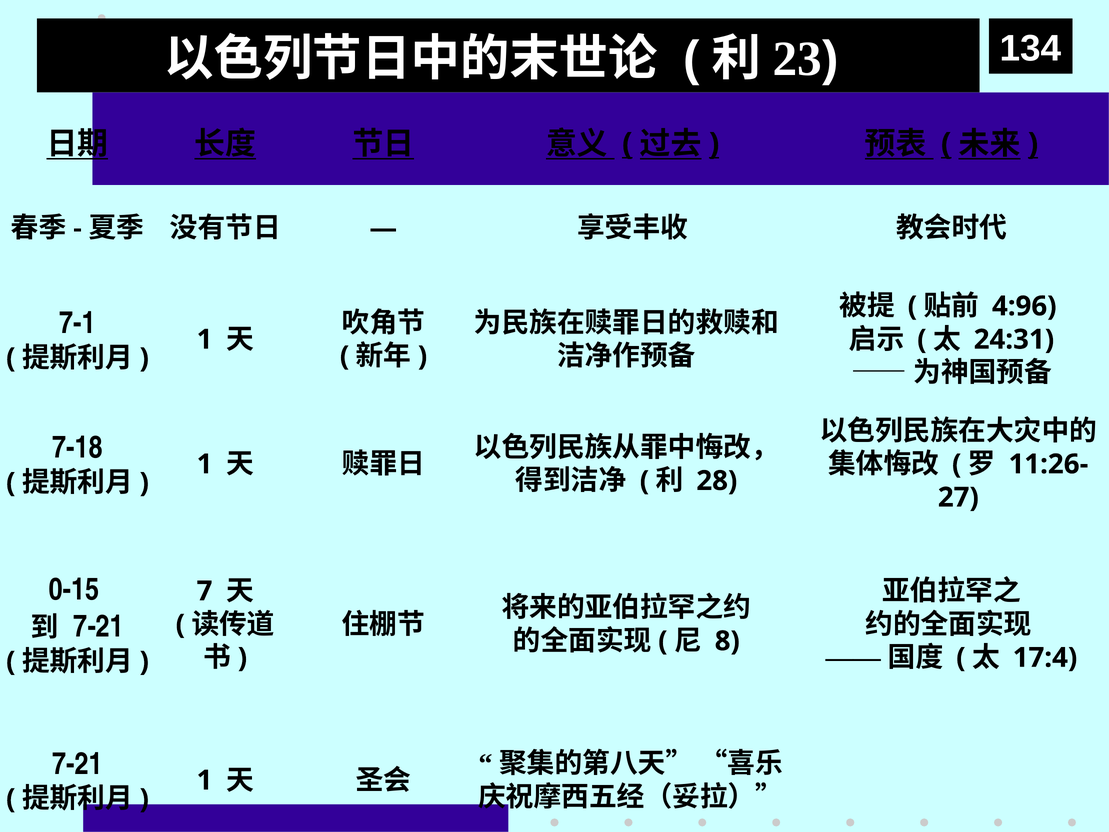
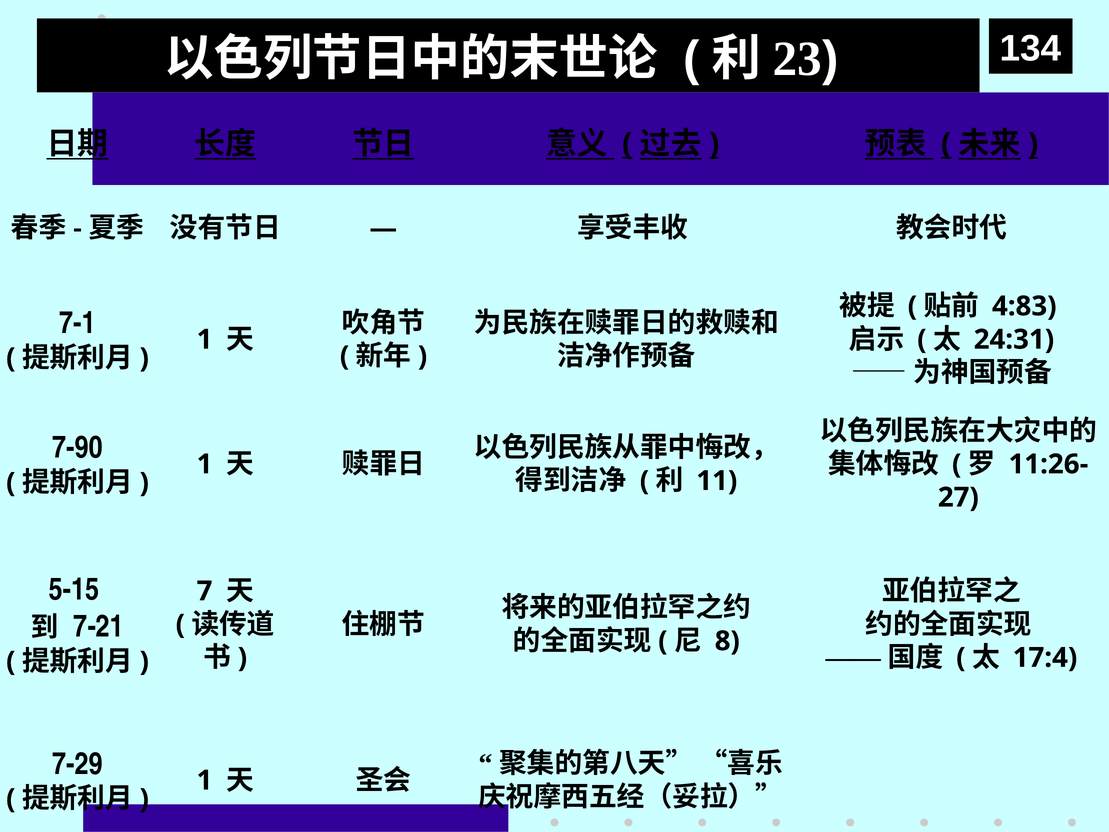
4:96: 4:96 -> 4:83
7-18: 7-18 -> 7-90
28: 28 -> 11
0-15: 0-15 -> 5-15
7-21 at (77, 764): 7-21 -> 7-29
